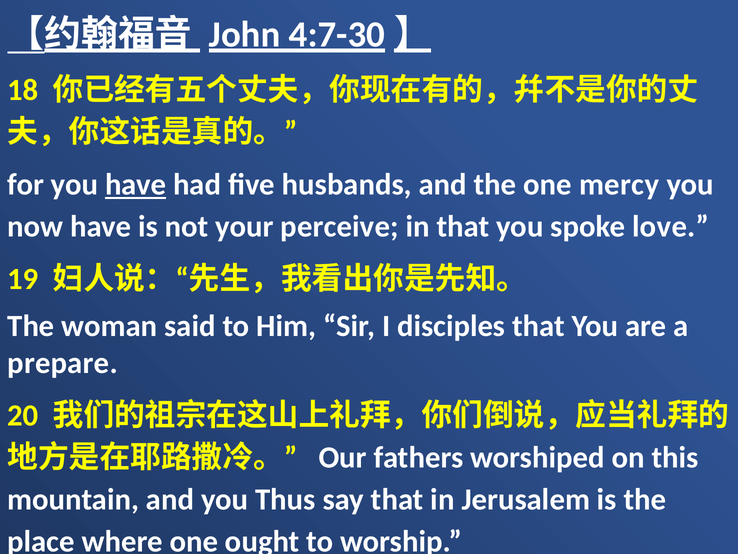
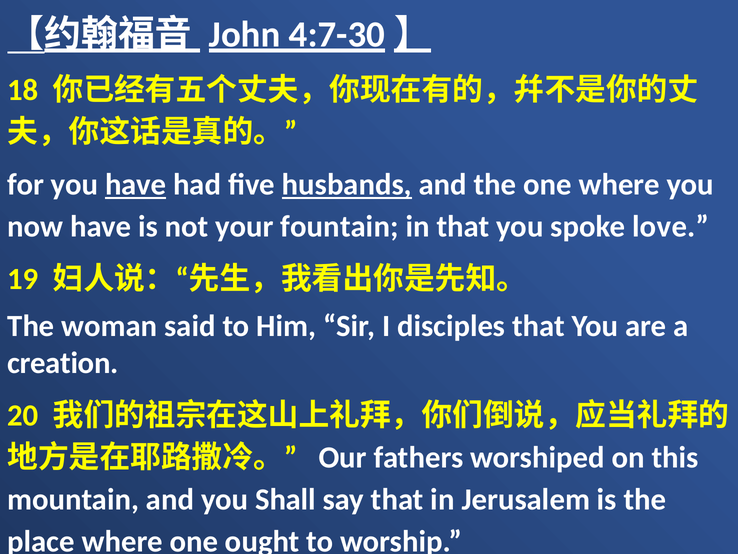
husbands underline: none -> present
one mercy: mercy -> where
perceive: perceive -> fountain
prepare: prepare -> creation
Thus: Thus -> Shall
